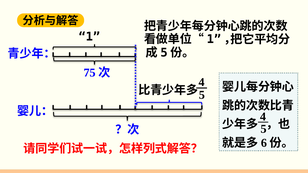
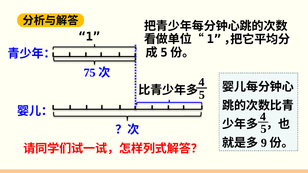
6: 6 -> 9
